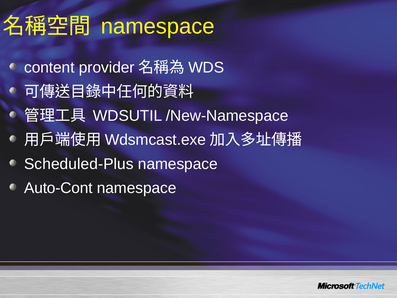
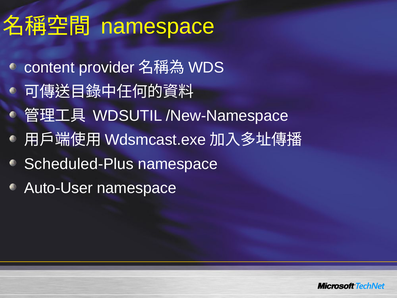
Auto-Cont: Auto-Cont -> Auto-User
